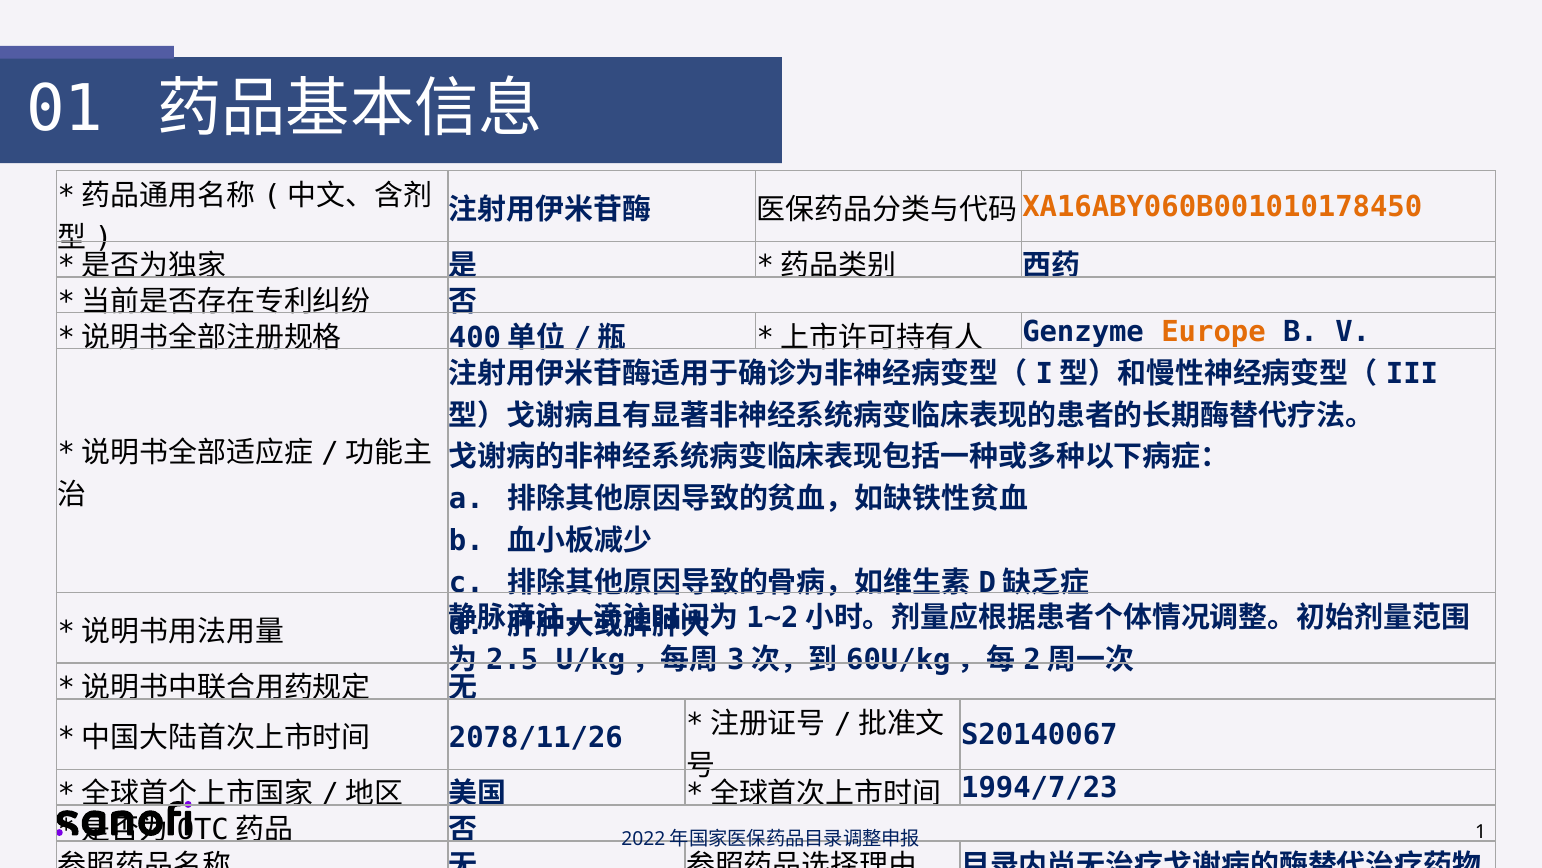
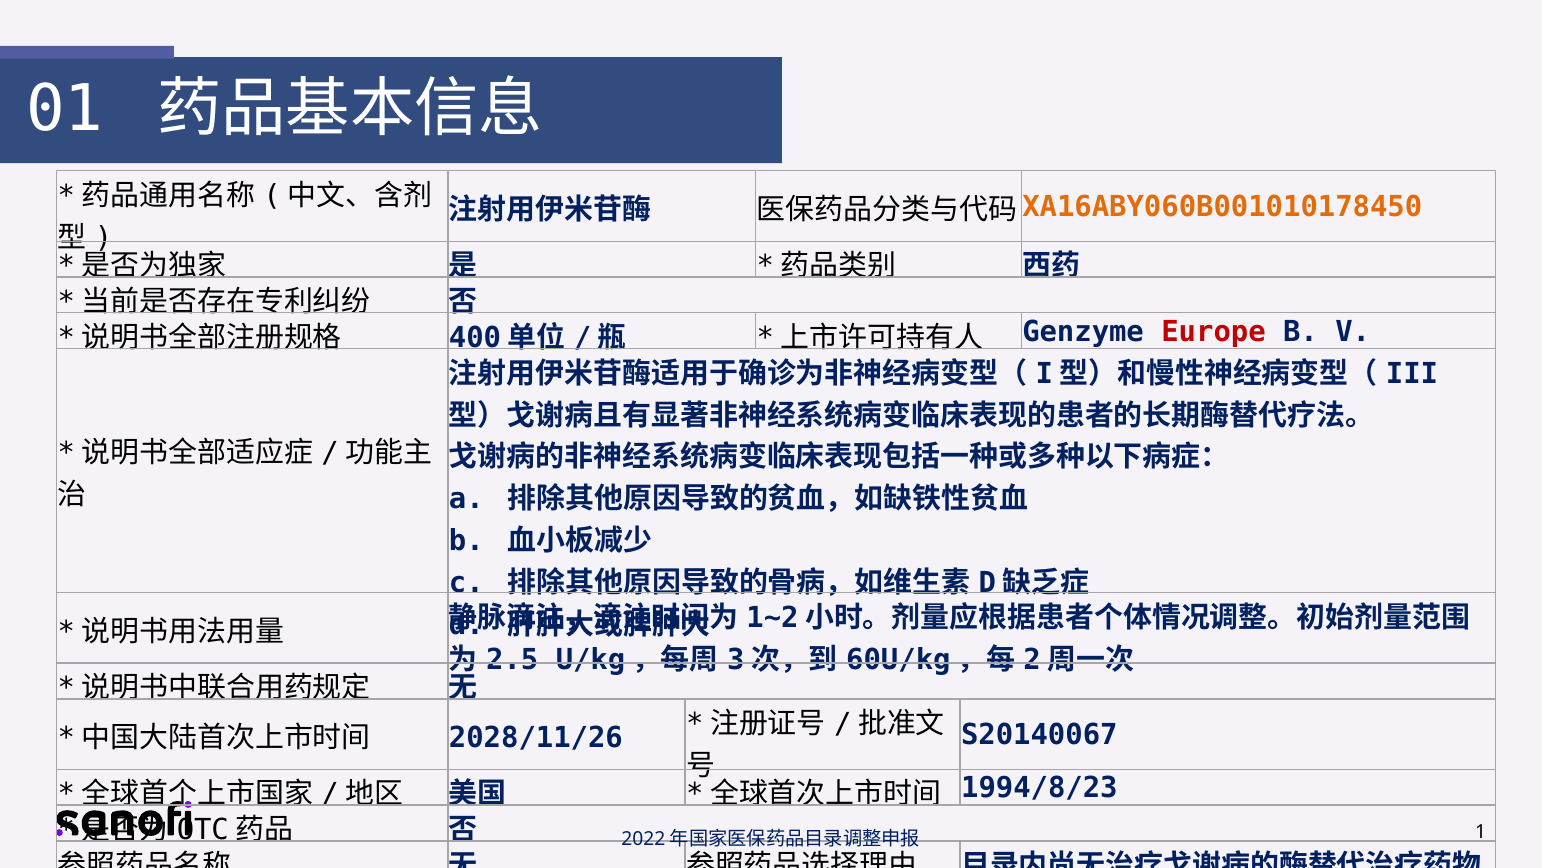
Europe colour: orange -> red
2078/11/26: 2078/11/26 -> 2028/11/26
1994/7/23: 1994/7/23 -> 1994/8/23
